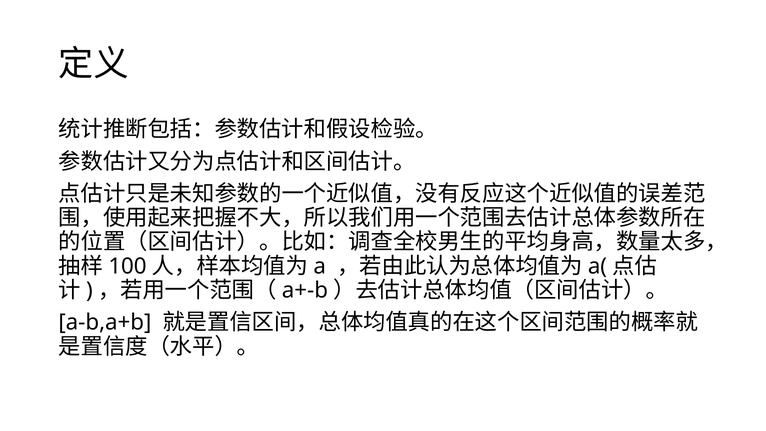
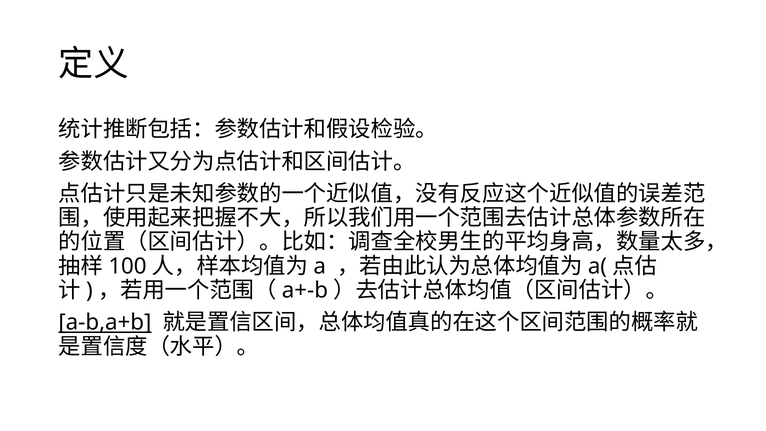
a-b,a+b underline: none -> present
